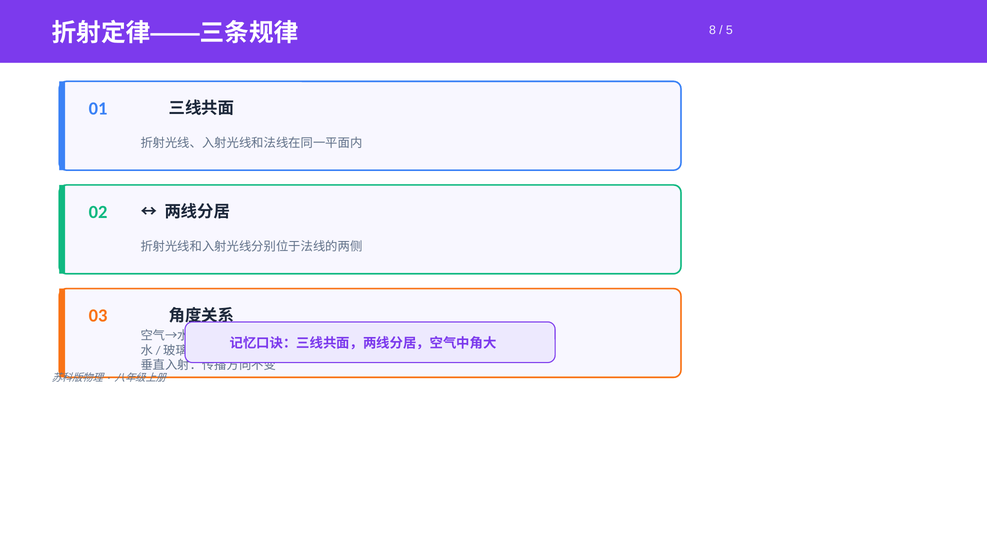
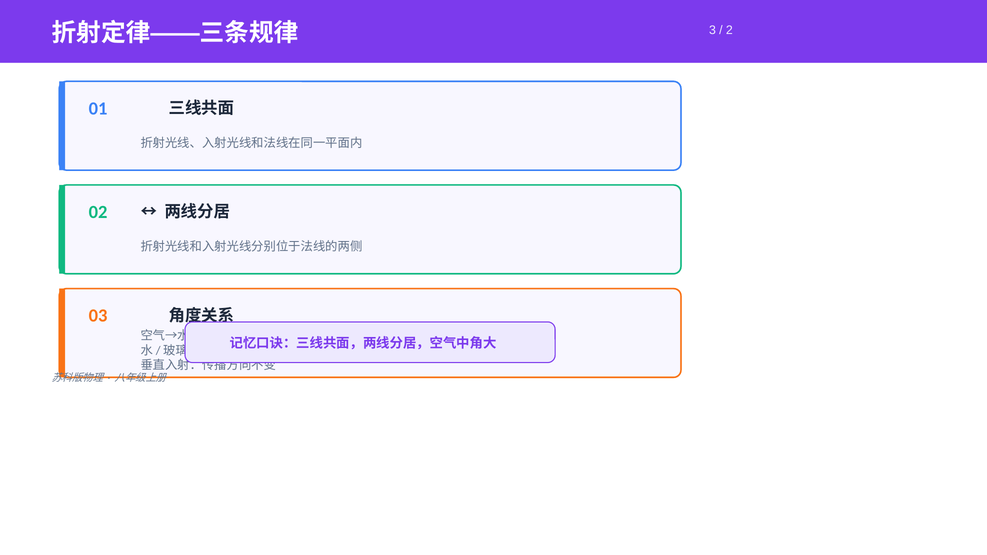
8: 8 -> 3
5: 5 -> 2
